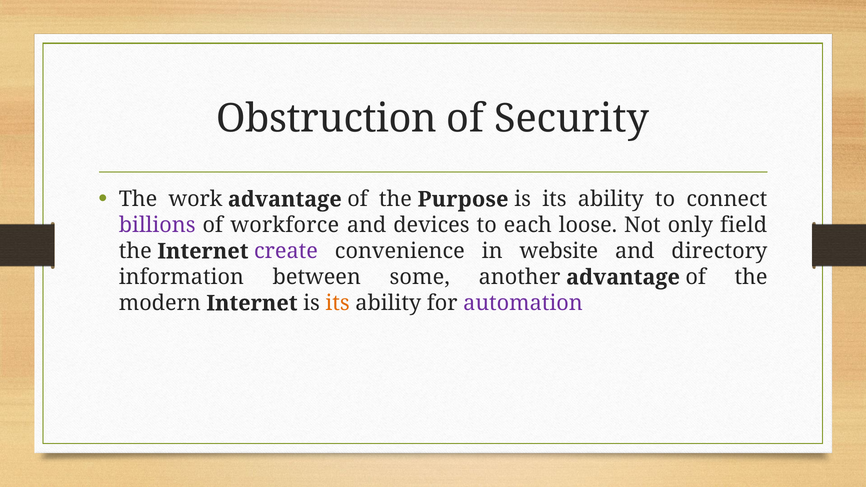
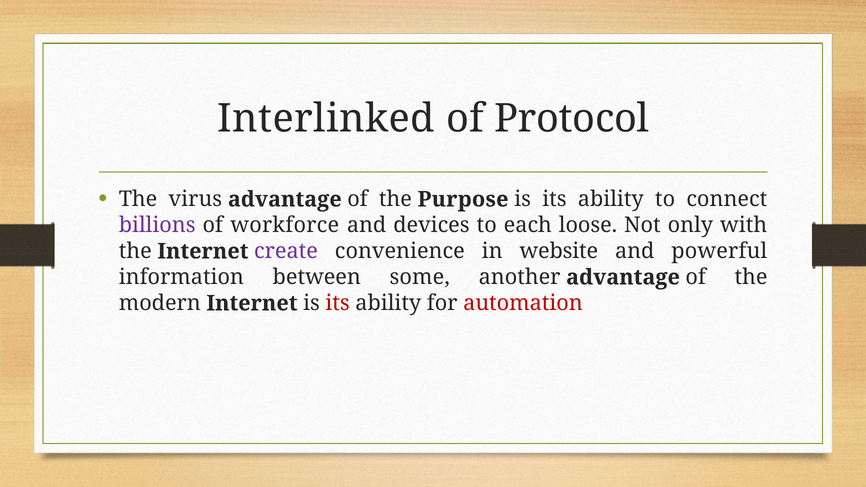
Obstruction: Obstruction -> Interlinked
Security: Security -> Protocol
work: work -> virus
field: field -> with
directory: directory -> powerful
its at (338, 303) colour: orange -> red
automation colour: purple -> red
